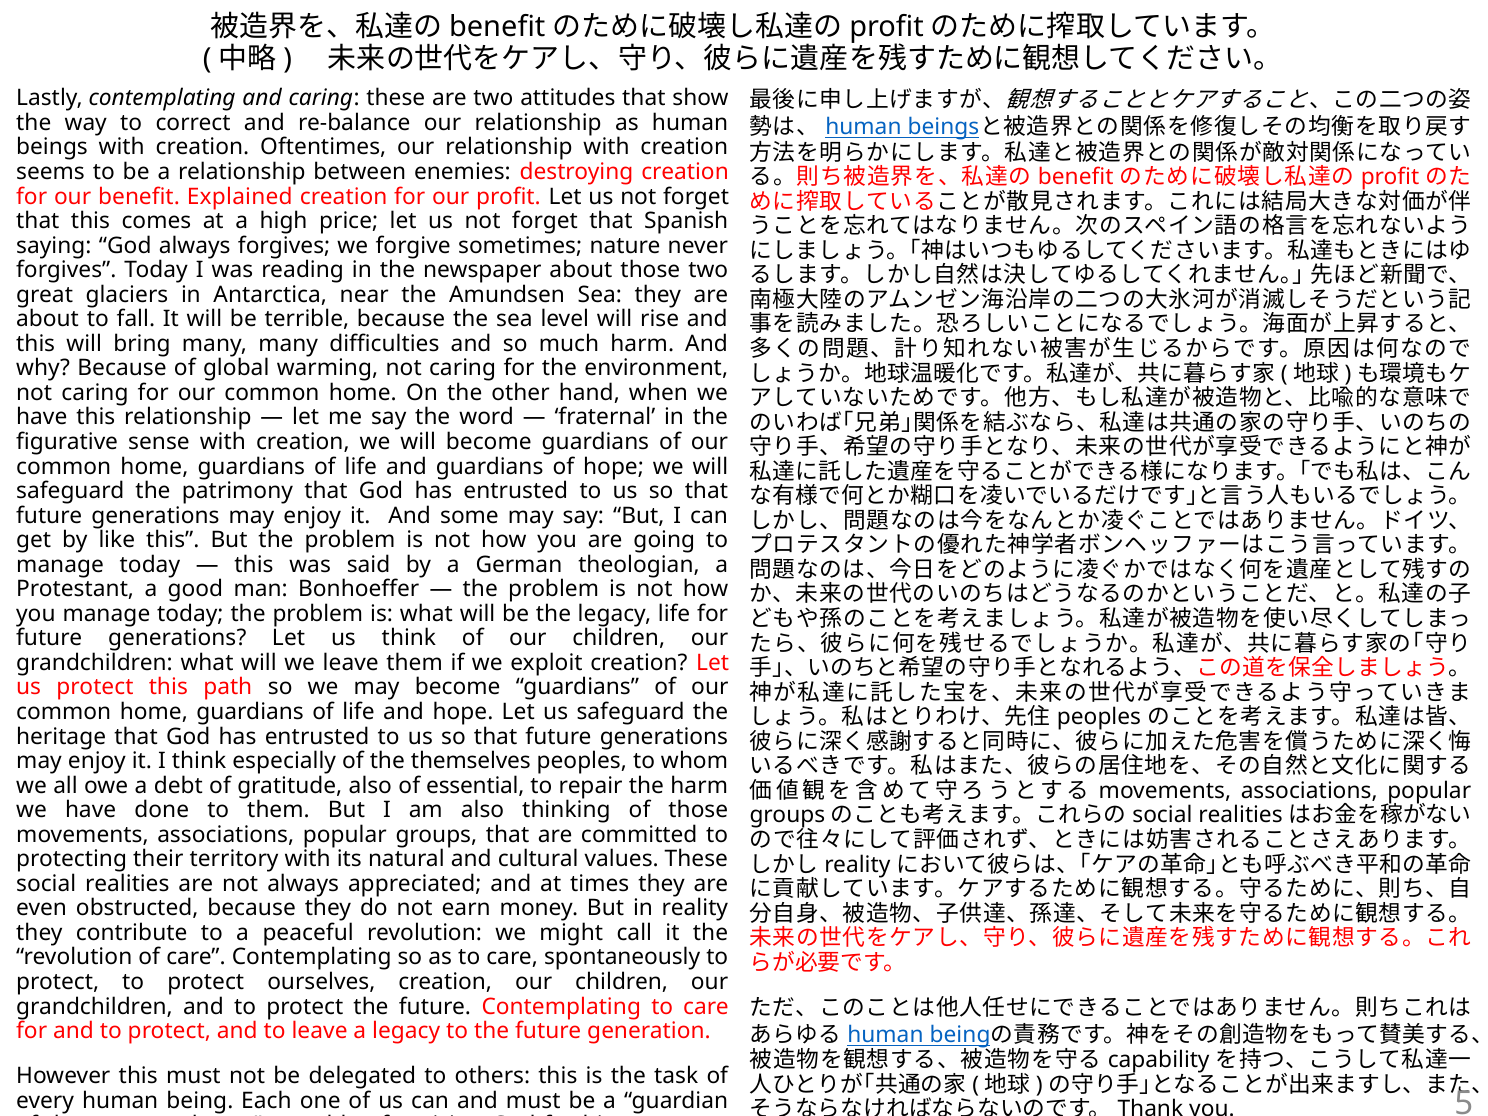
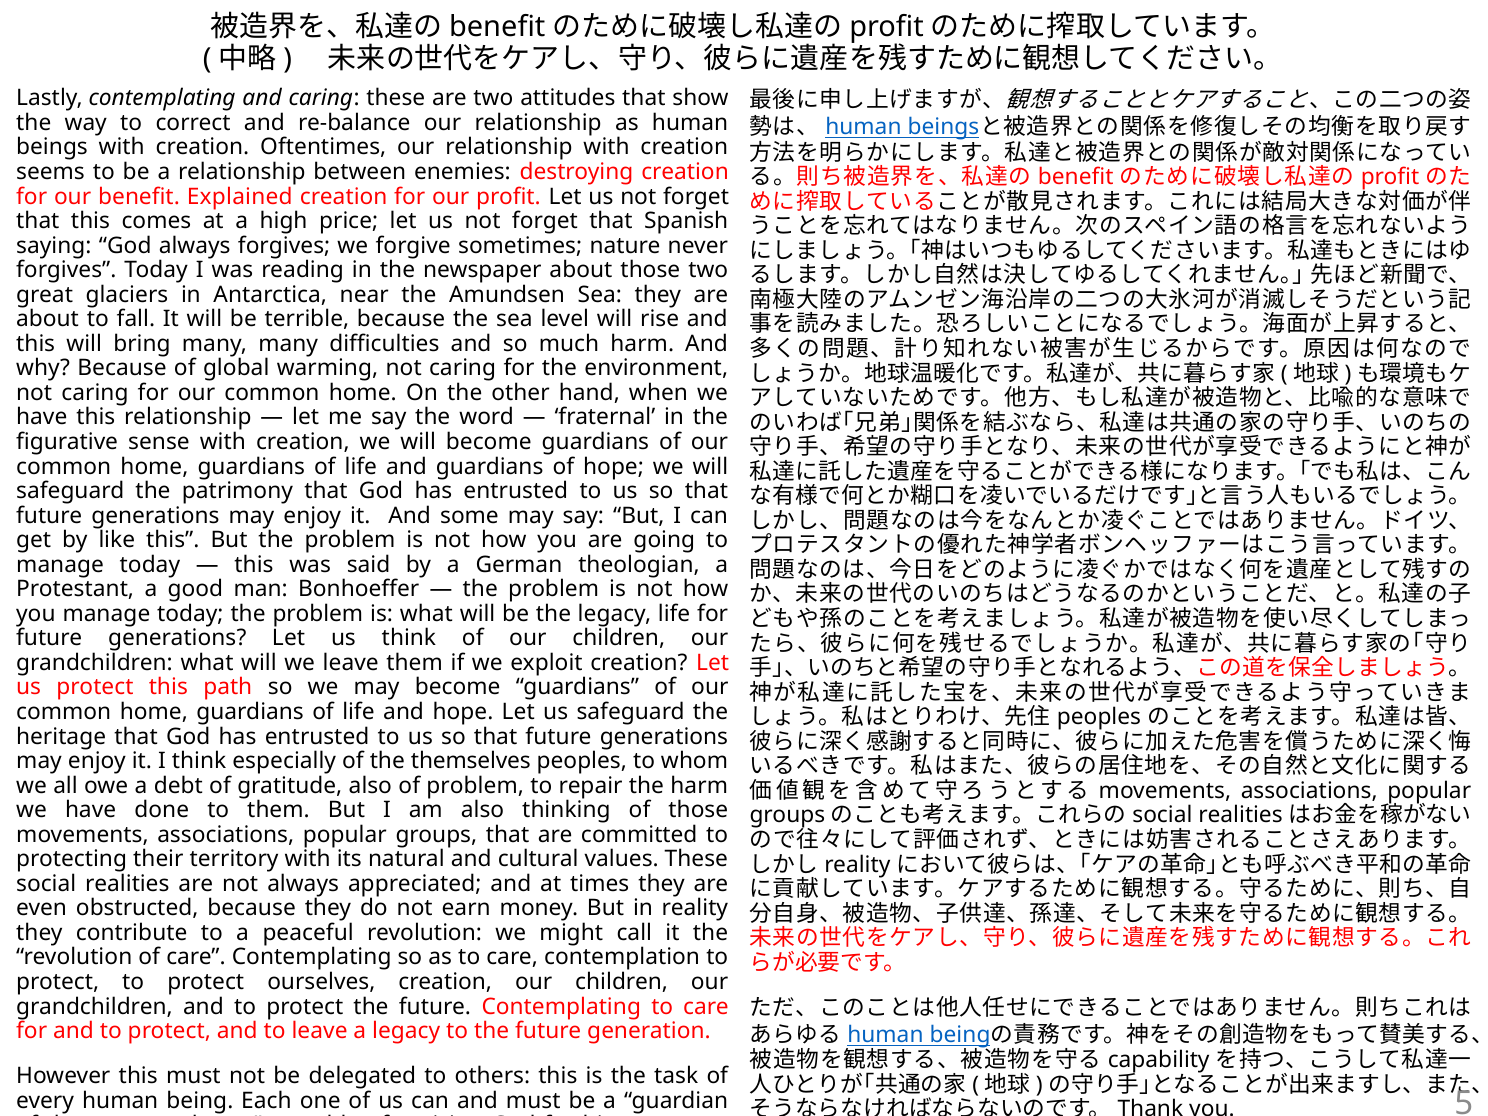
of essential: essential -> problem
spontaneously: spontaneously -> contemplation
